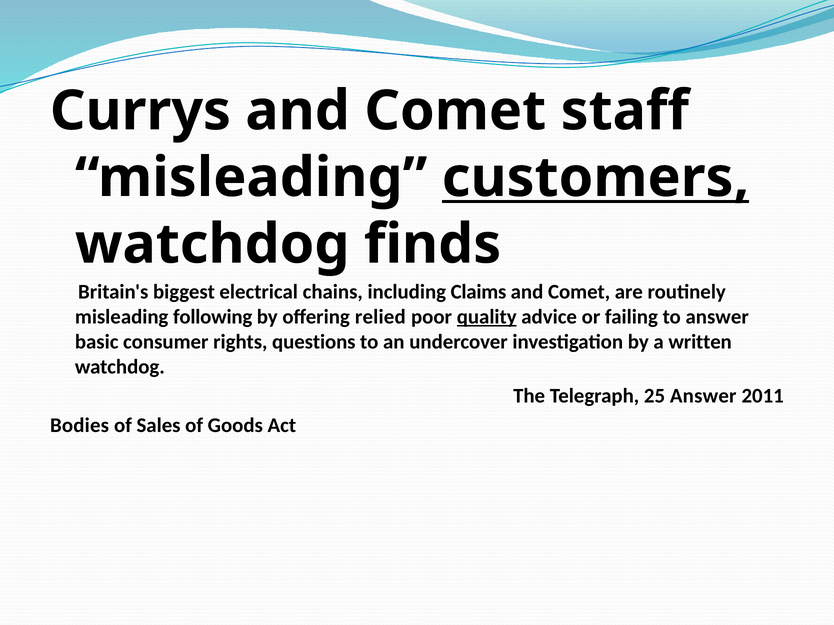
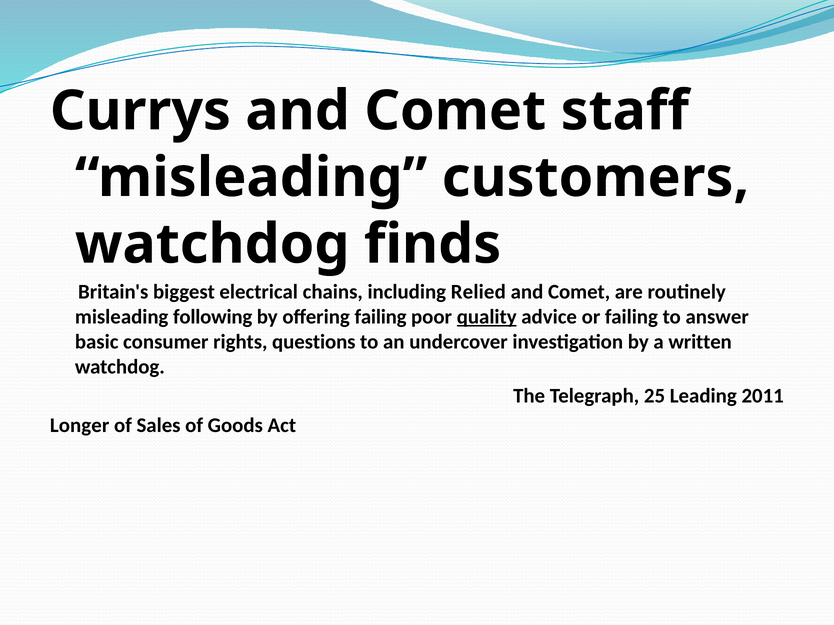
customers underline: present -> none
Claims: Claims -> Relied
offering relied: relied -> failing
25 Answer: Answer -> Leading
Bodies: Bodies -> Longer
